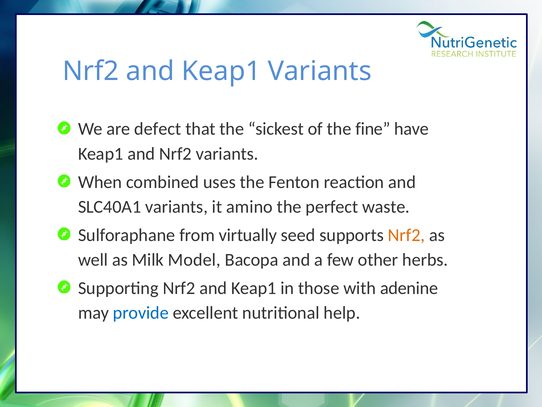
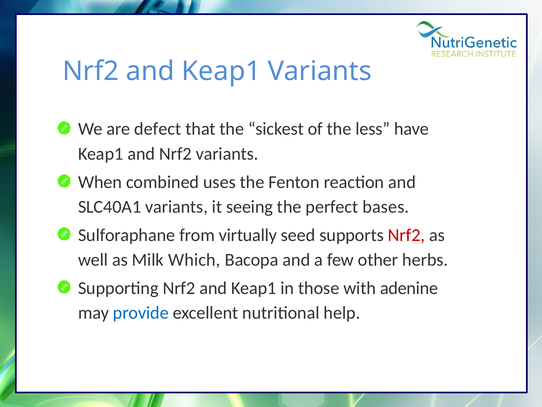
fine: fine -> less
amino: amino -> seeing
waste: waste -> bases
Nrf2 at (407, 235) colour: orange -> red
Model: Model -> Which
